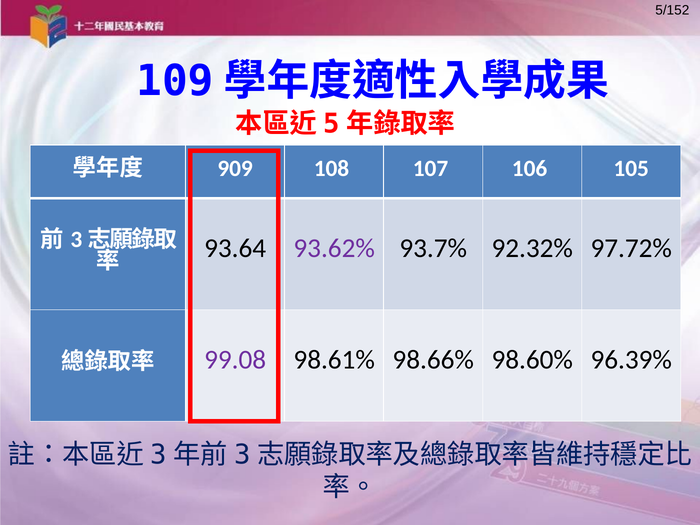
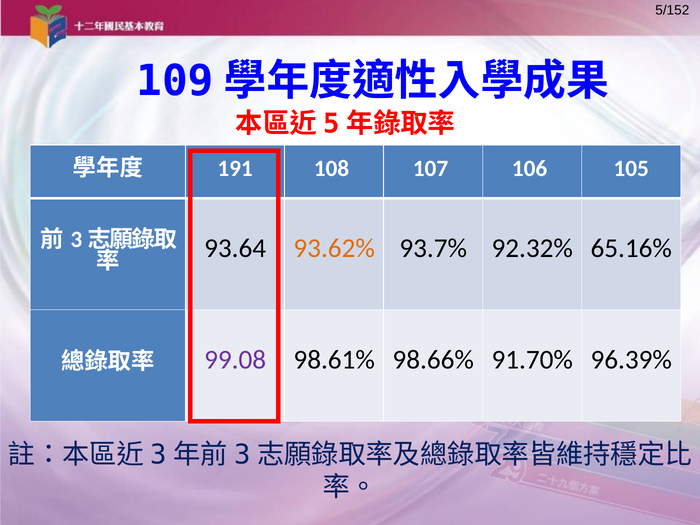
909: 909 -> 191
93.62% colour: purple -> orange
97.72%: 97.72% -> 65.16%
98.60%: 98.60% -> 91.70%
